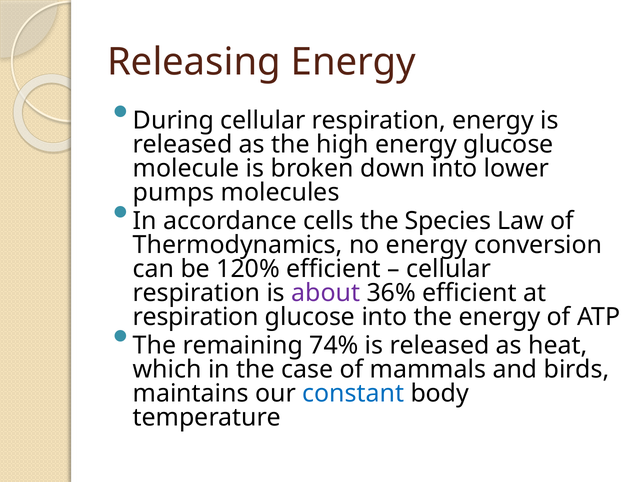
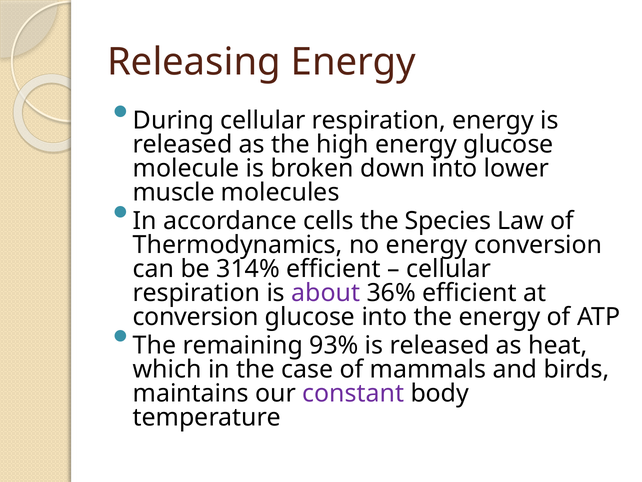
pumps: pumps -> muscle
120%: 120% -> 314%
respiration at (196, 317): respiration -> conversion
74%: 74% -> 93%
constant colour: blue -> purple
